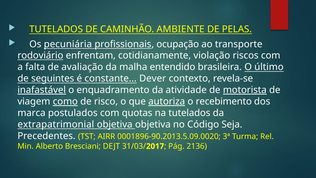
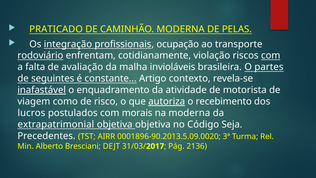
TUTELADOS at (56, 29): TUTELADOS -> PRATICADO
CAMINHÃO AMBIENTE: AMBIENTE -> MODERNA
pecuniária: pecuniária -> integração
com at (271, 56) underline: none -> present
entendido: entendido -> invioláveis
último: último -> partes
Dever: Dever -> Artigo
motorista underline: present -> none
como underline: present -> none
marca: marca -> lucros
quotas: quotas -> morais
na tutelados: tutelados -> moderna
